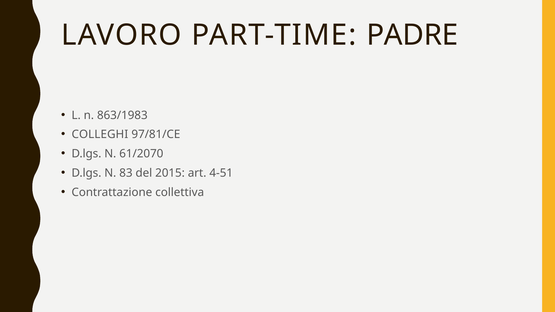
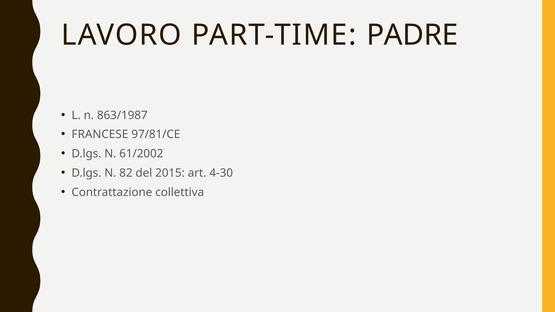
863/1983: 863/1983 -> 863/1987
COLLEGHI: COLLEGHI -> FRANCESE
61/2070: 61/2070 -> 61/2002
83: 83 -> 82
4-51: 4-51 -> 4-30
